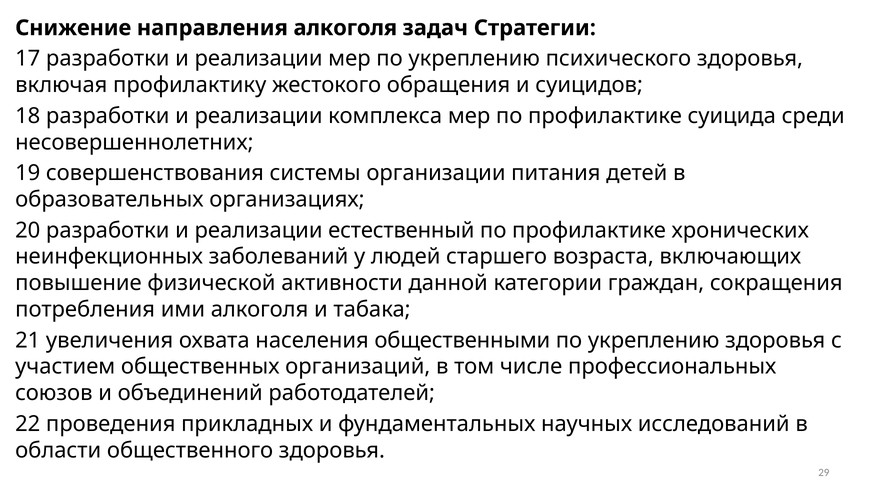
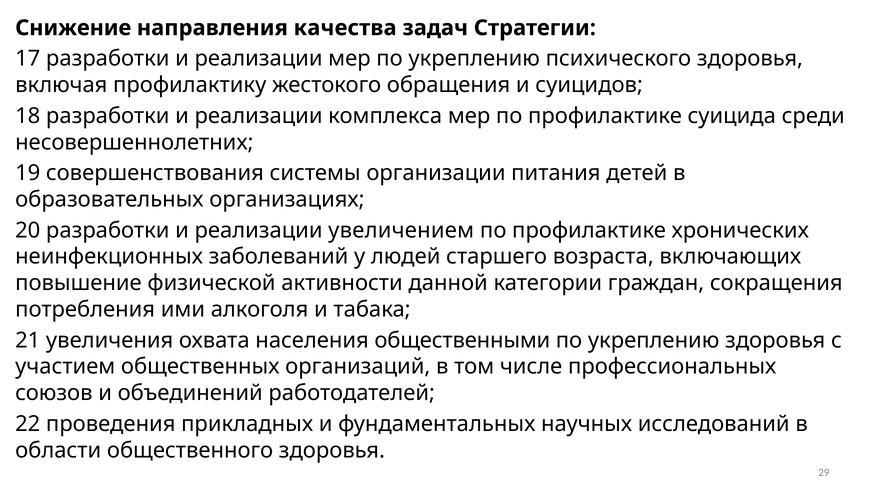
направления алкоголя: алкоголя -> качества
естественный: естественный -> увеличением
